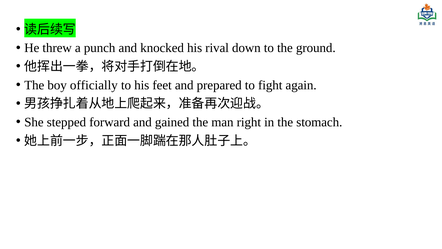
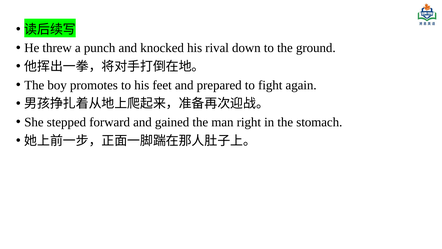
officially: officially -> promotes
